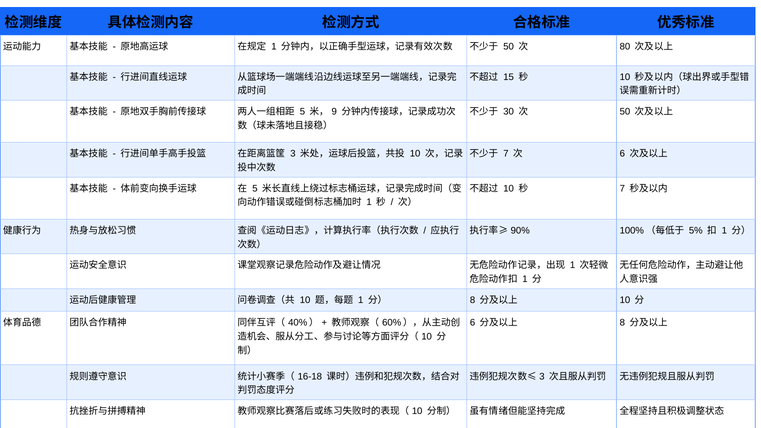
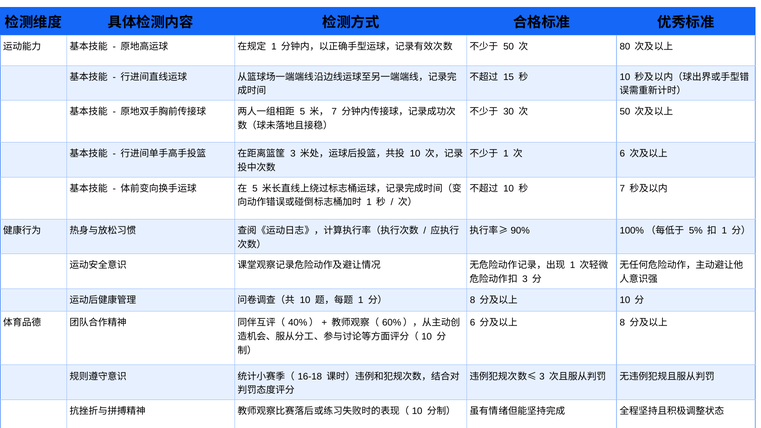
9 at (334, 112): 9 -> 7
7 at (506, 154): 7 -> 1
1 at (525, 279): 1 -> 3
